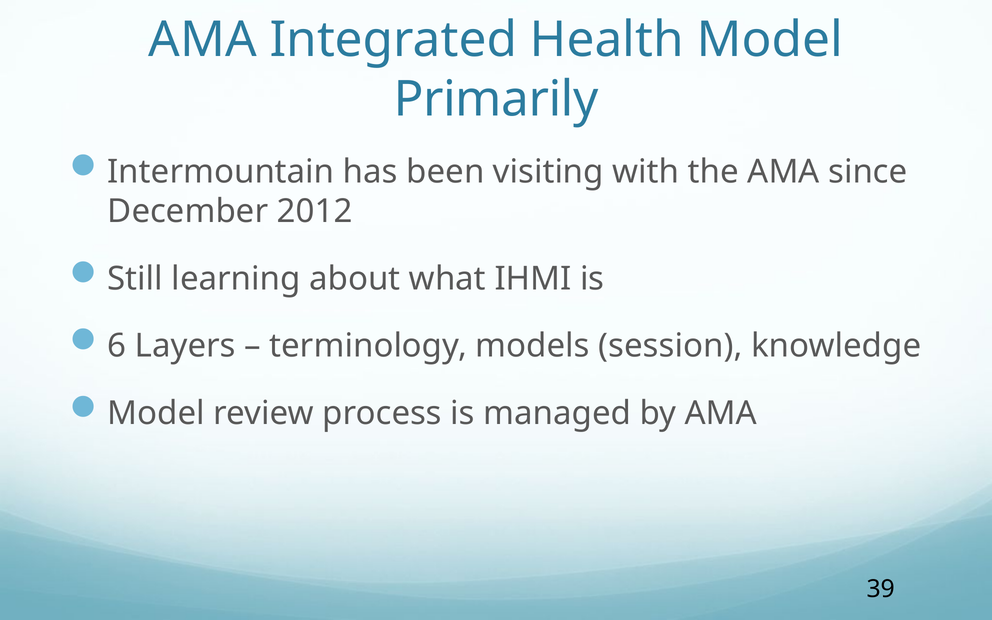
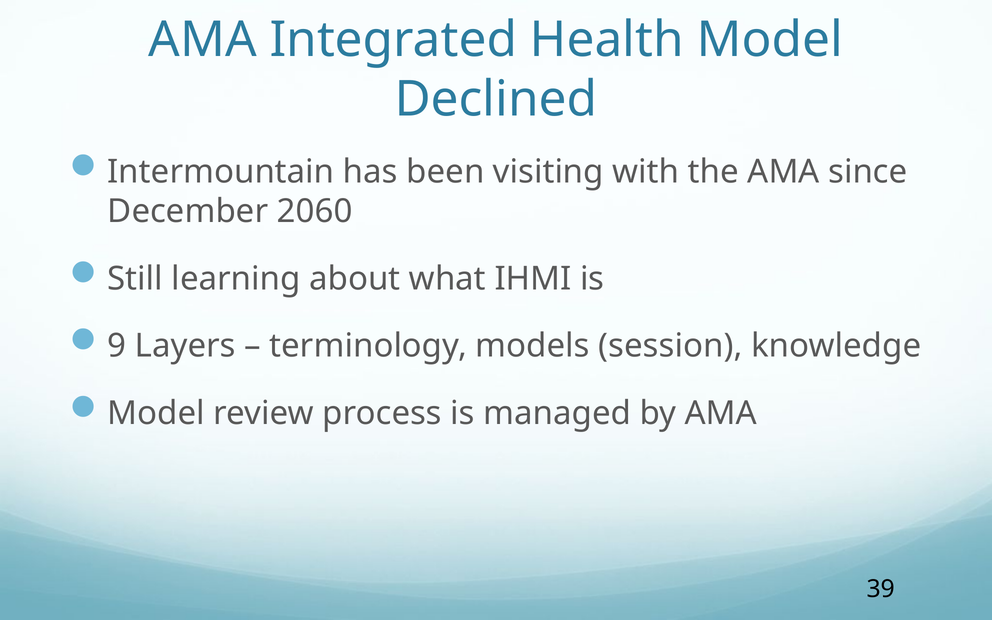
Primarily: Primarily -> Declined
2012: 2012 -> 2060
6: 6 -> 9
